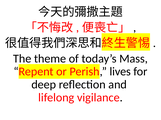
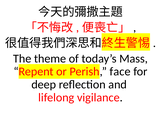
lives: lives -> face
